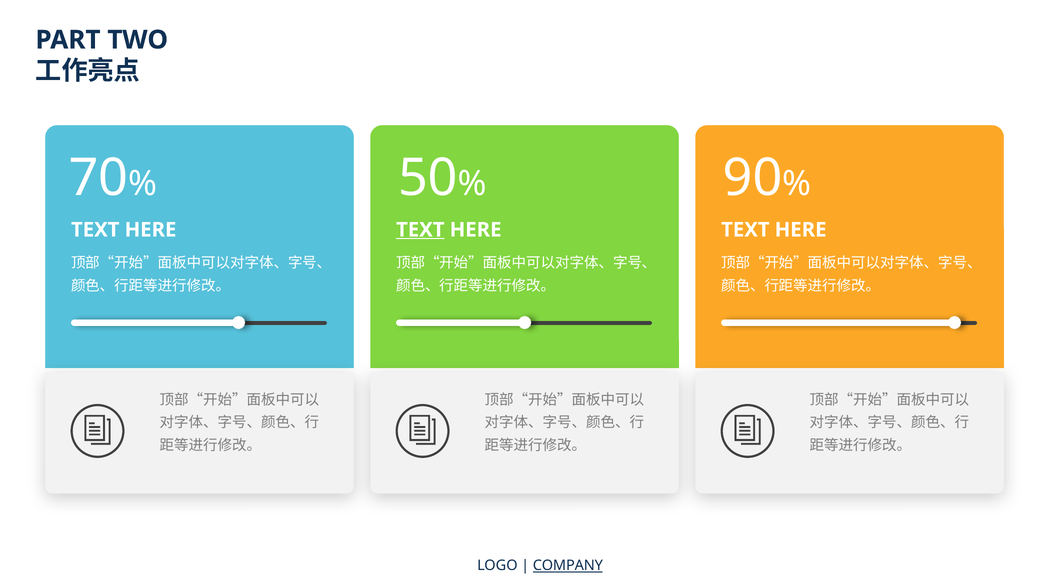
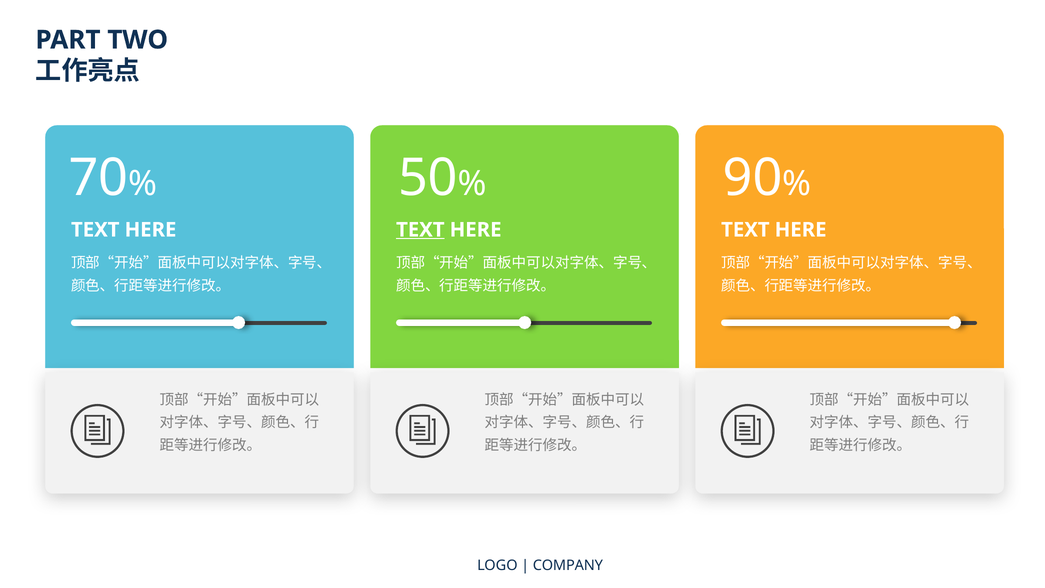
COMPANY underline: present -> none
